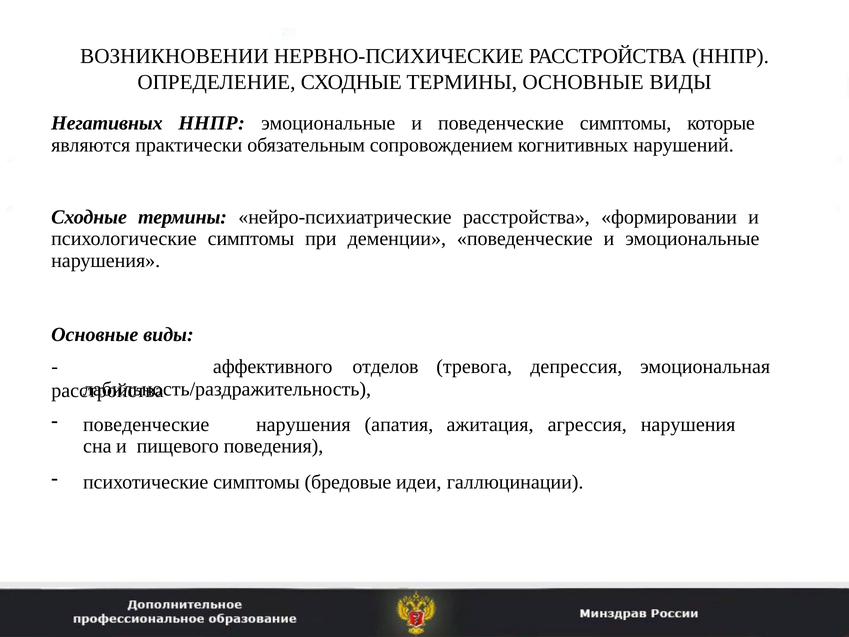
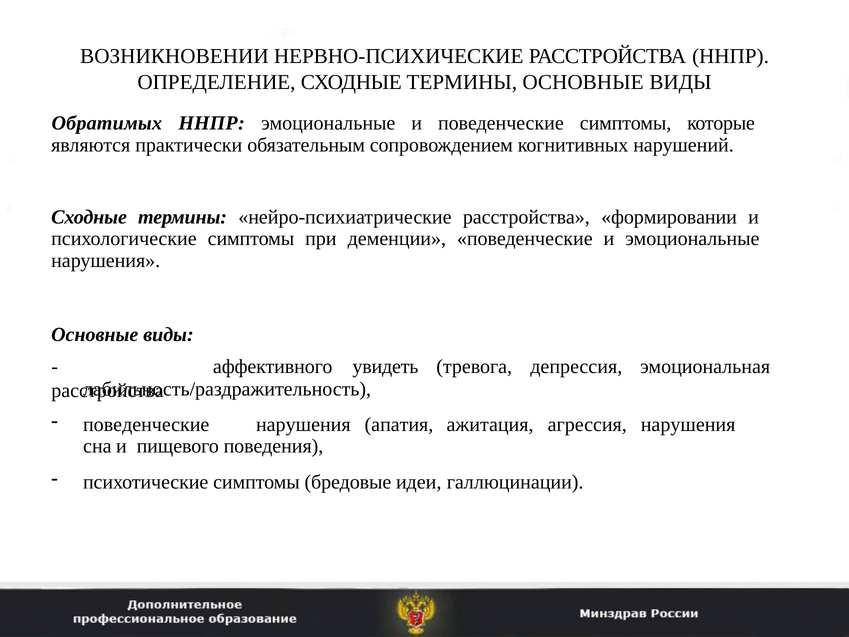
Негативных: Негативных -> Обратимых
отделов: отделов -> увидеть
